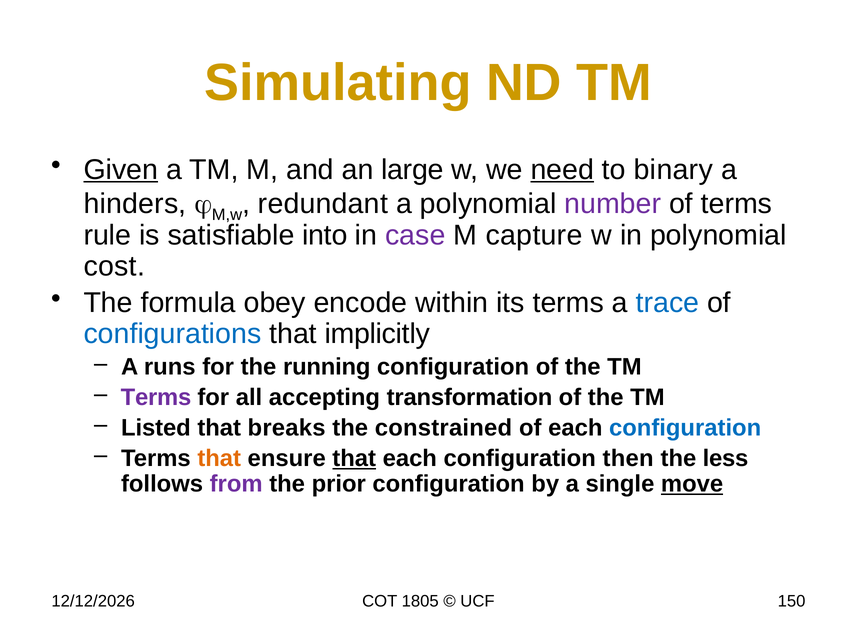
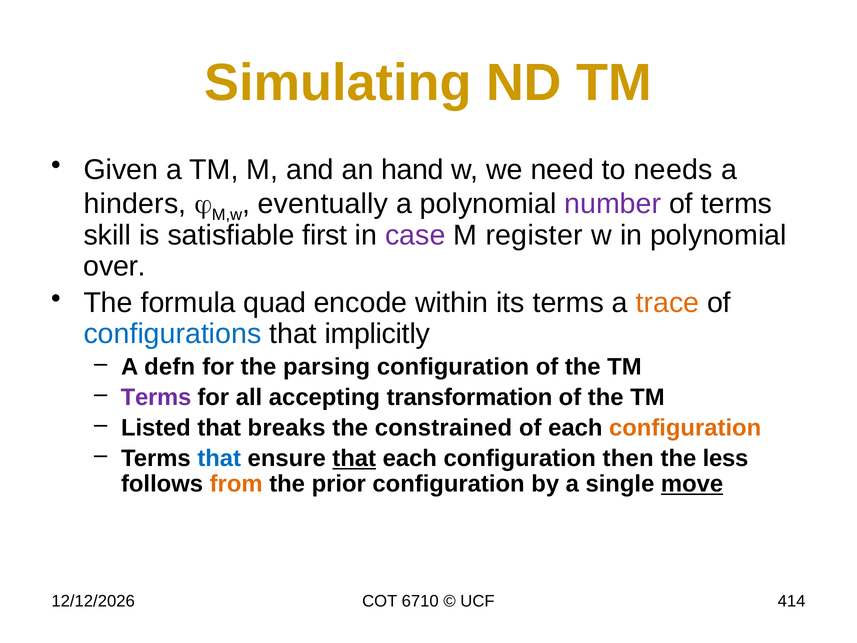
Given underline: present -> none
large: large -> hand
need underline: present -> none
binary: binary -> needs
redundant: redundant -> eventually
rule: rule -> skill
into: into -> first
capture: capture -> register
cost: cost -> over
obey: obey -> quad
trace colour: blue -> orange
runs: runs -> defn
running: running -> parsing
configuration at (685, 428) colour: blue -> orange
that at (219, 458) colour: orange -> blue
from colour: purple -> orange
1805: 1805 -> 6710
150: 150 -> 414
